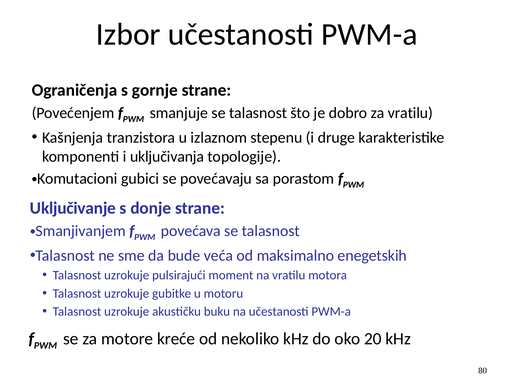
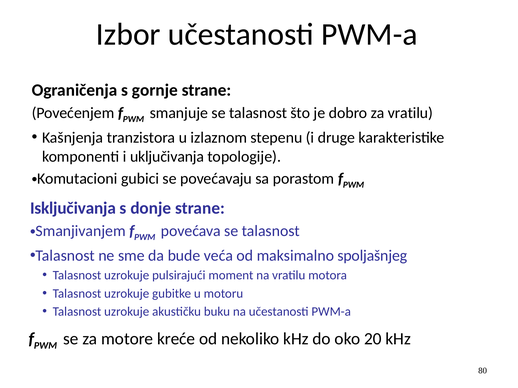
Uključivanje: Uključivanje -> Isključivanja
enegetskih: enegetskih -> spoljašnjeg
